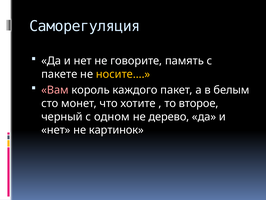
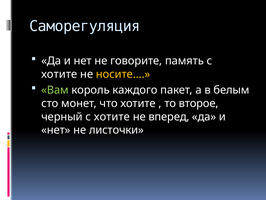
пакете at (59, 74): пакете -> хотите
Вам colour: pink -> light green
черный с одном: одном -> хотите
дерево: дерево -> вперед
картинок: картинок -> листочки
